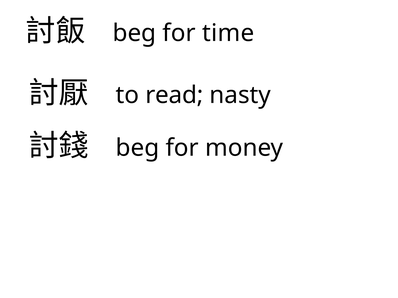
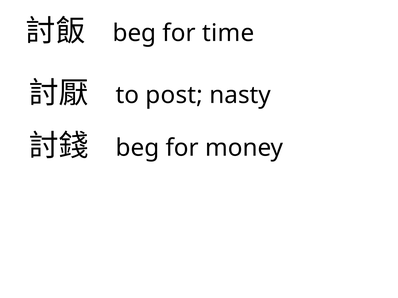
read: read -> post
